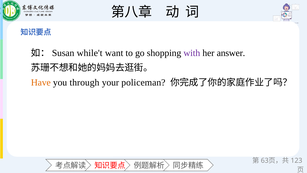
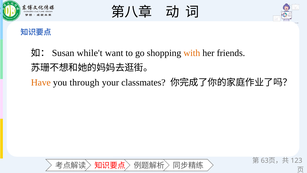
with colour: purple -> orange
answer: answer -> friends
policeman: policeman -> classmates
